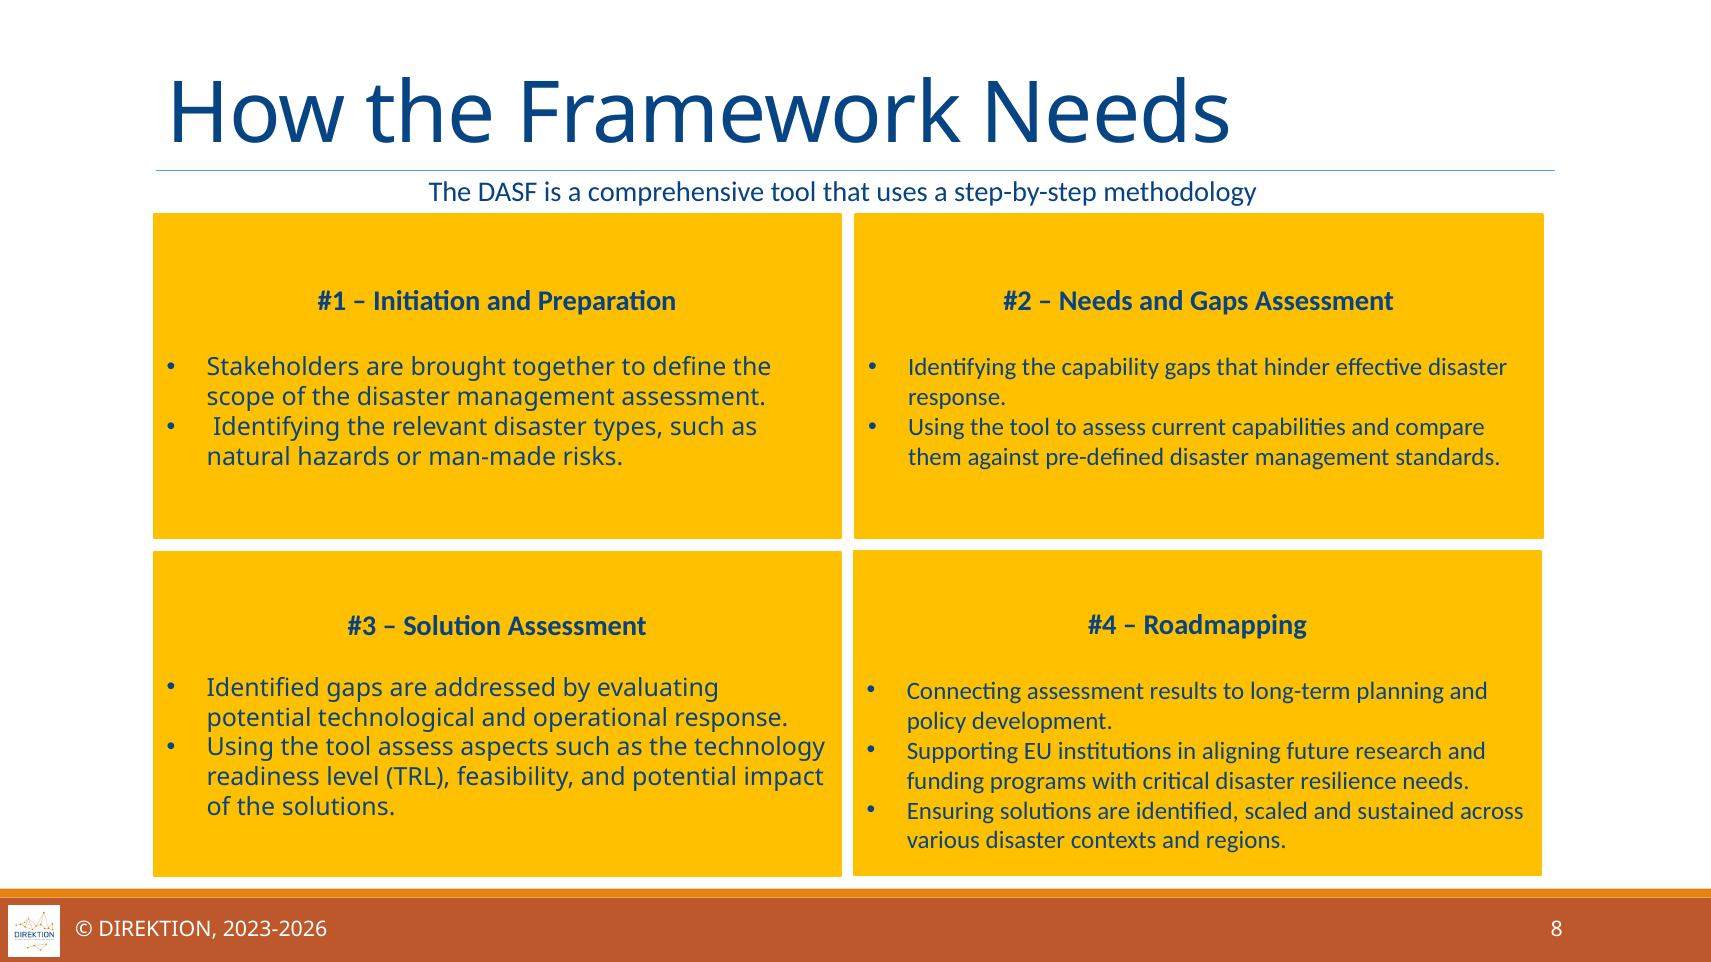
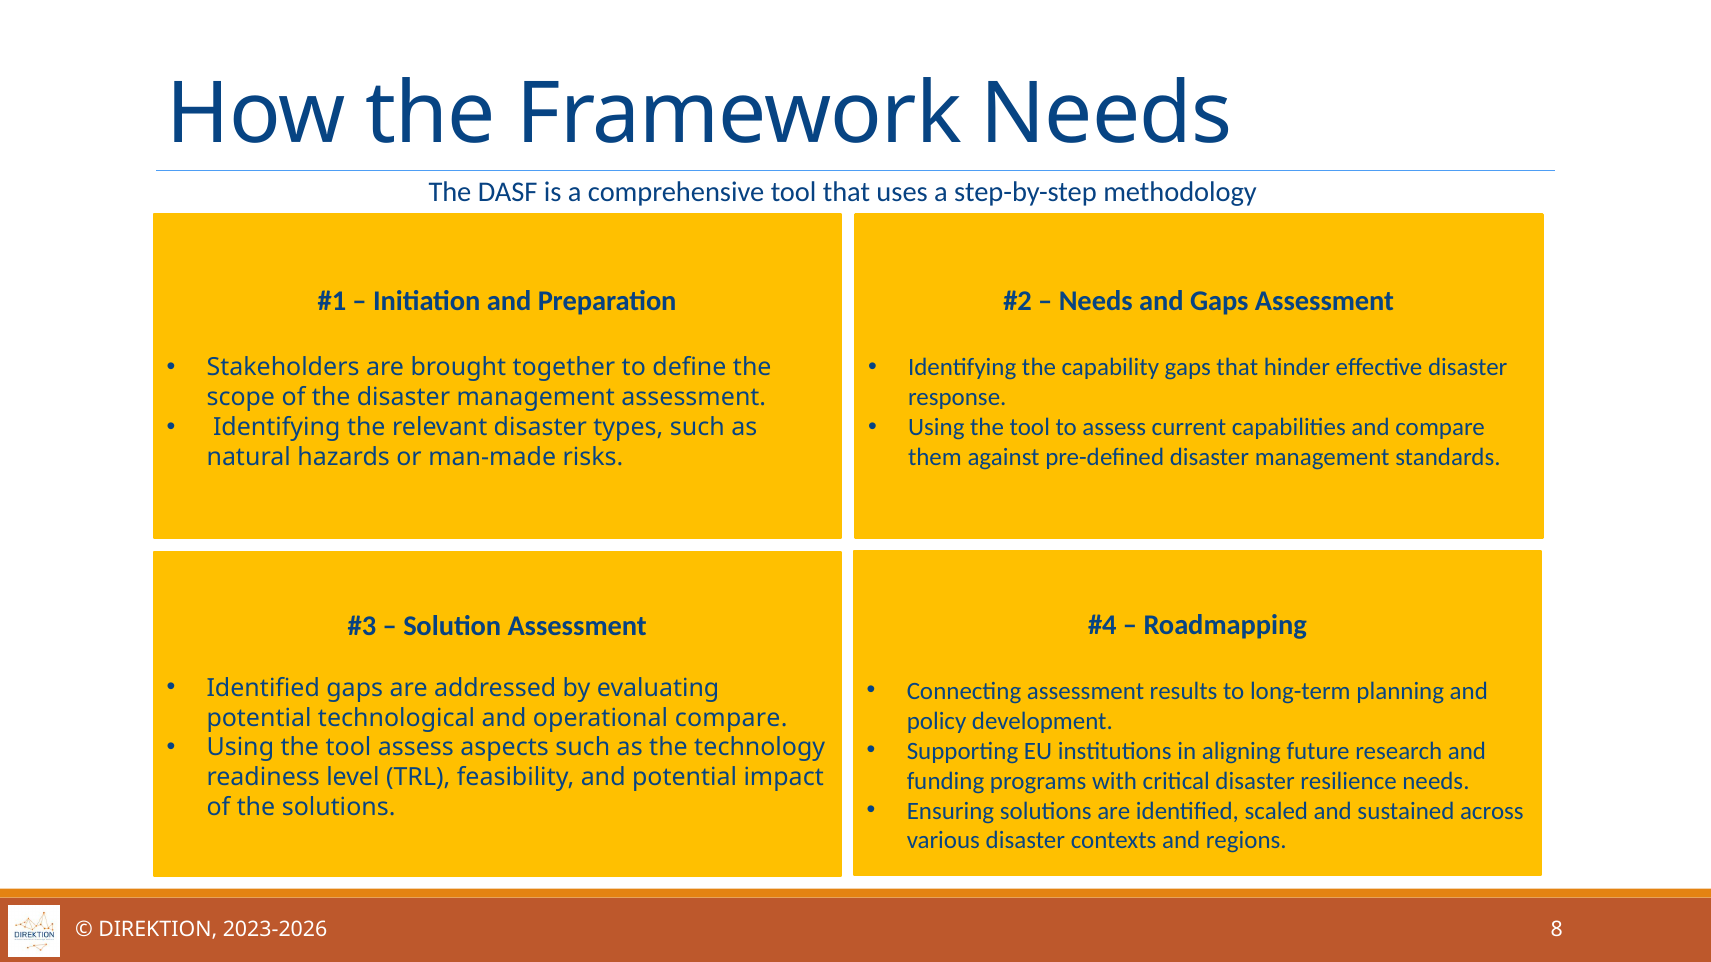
operational response: response -> compare
